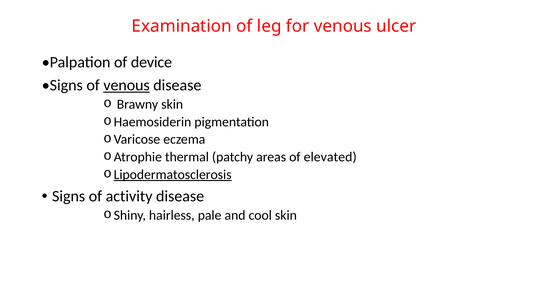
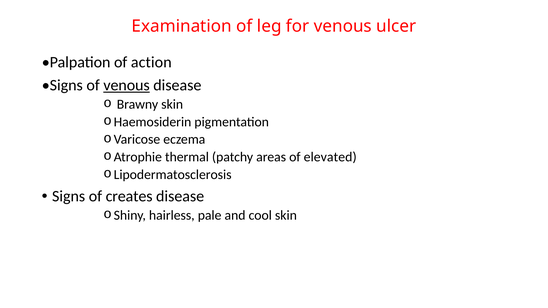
device: device -> action
Lipodermatosclerosis underline: present -> none
activity: activity -> creates
